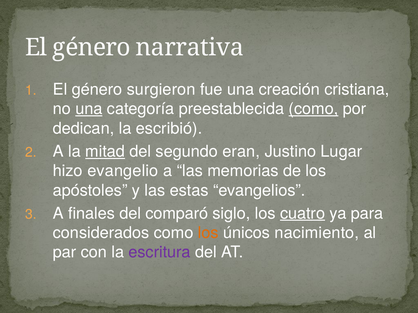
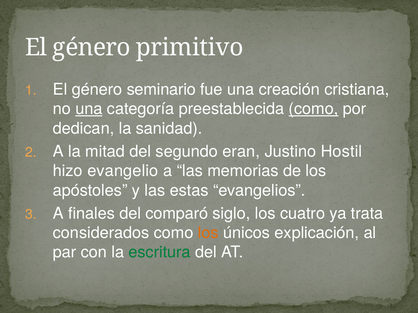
narrativa: narrativa -> primitivo
surgieron: surgieron -> seminario
escribió: escribió -> sanidad
mitad underline: present -> none
Lugar: Lugar -> Hostil
cuatro underline: present -> none
para: para -> trata
nacimiento: nacimiento -> explicación
escritura colour: purple -> green
